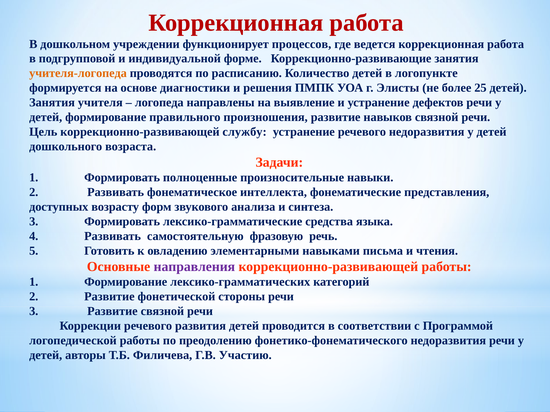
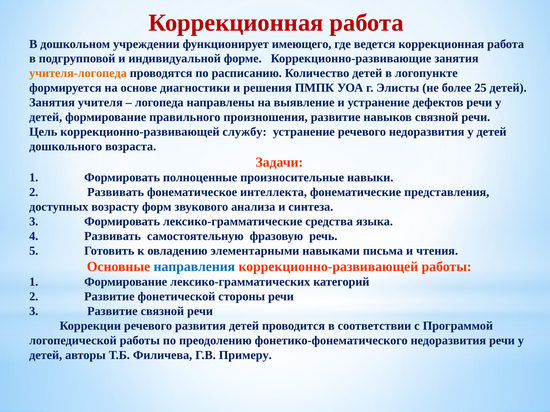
процессов: процессов -> имеющего
направления colour: purple -> blue
Участию: Участию -> Примеру
